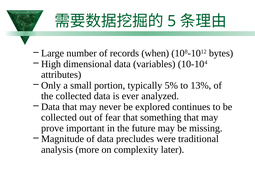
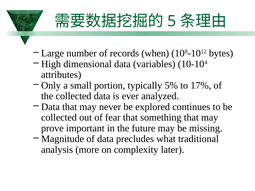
13%: 13% -> 17%
were: were -> what
